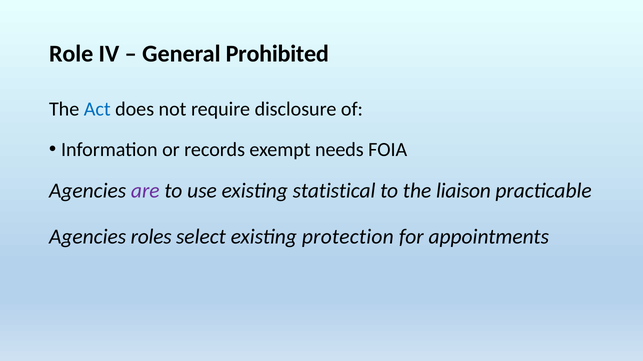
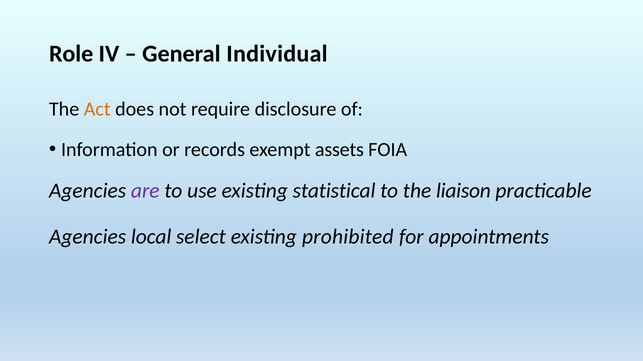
Prohibited: Prohibited -> Individual
Act colour: blue -> orange
needs: needs -> assets
roles: roles -> local
protection: protection -> prohibited
